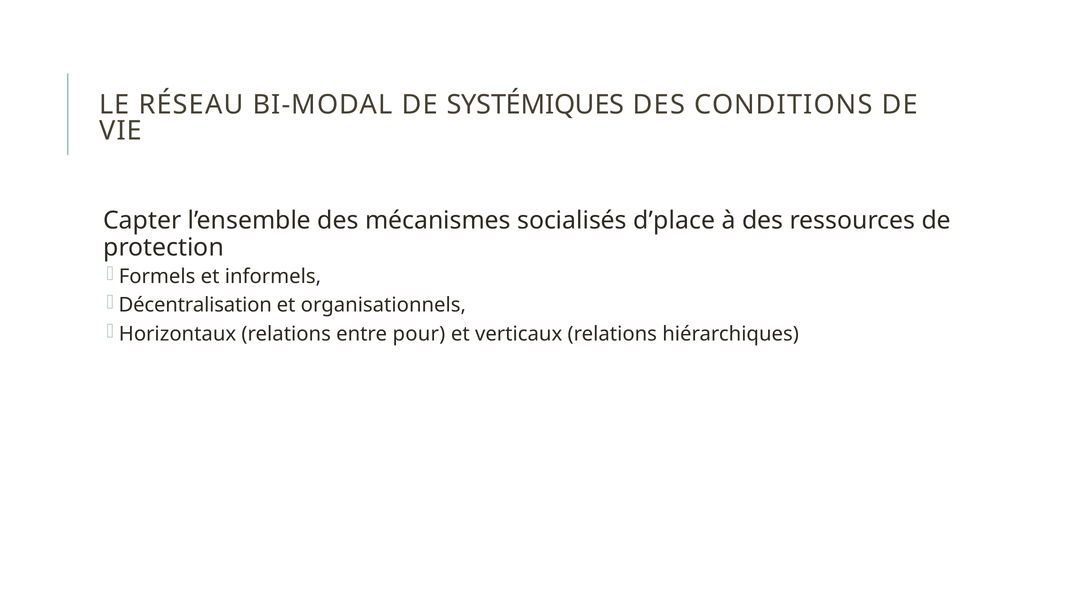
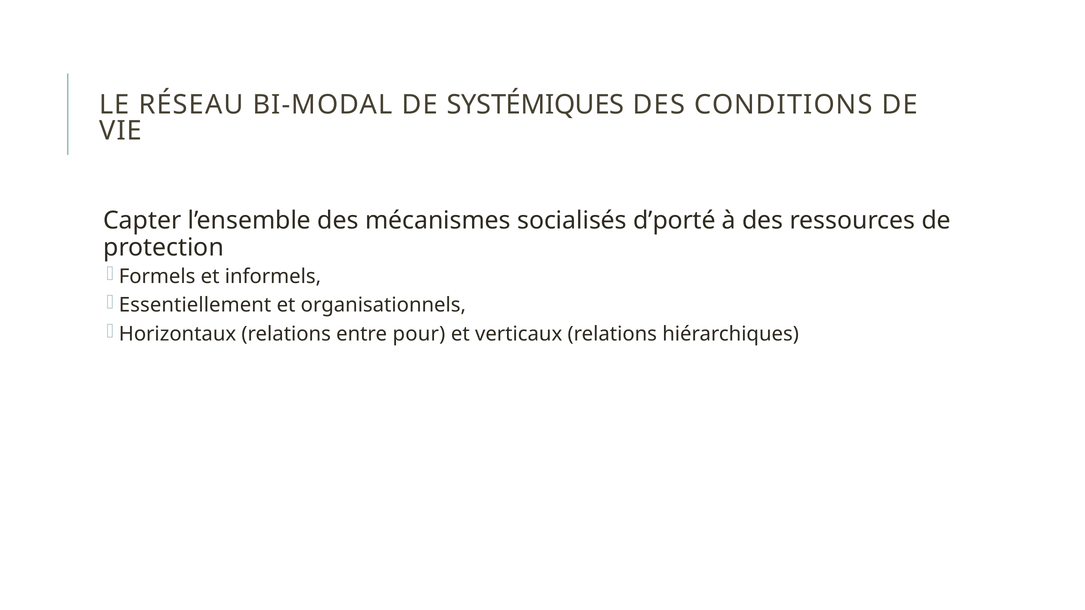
d’place: d’place -> d’porté
Décentralisation: Décentralisation -> Essentiellement
